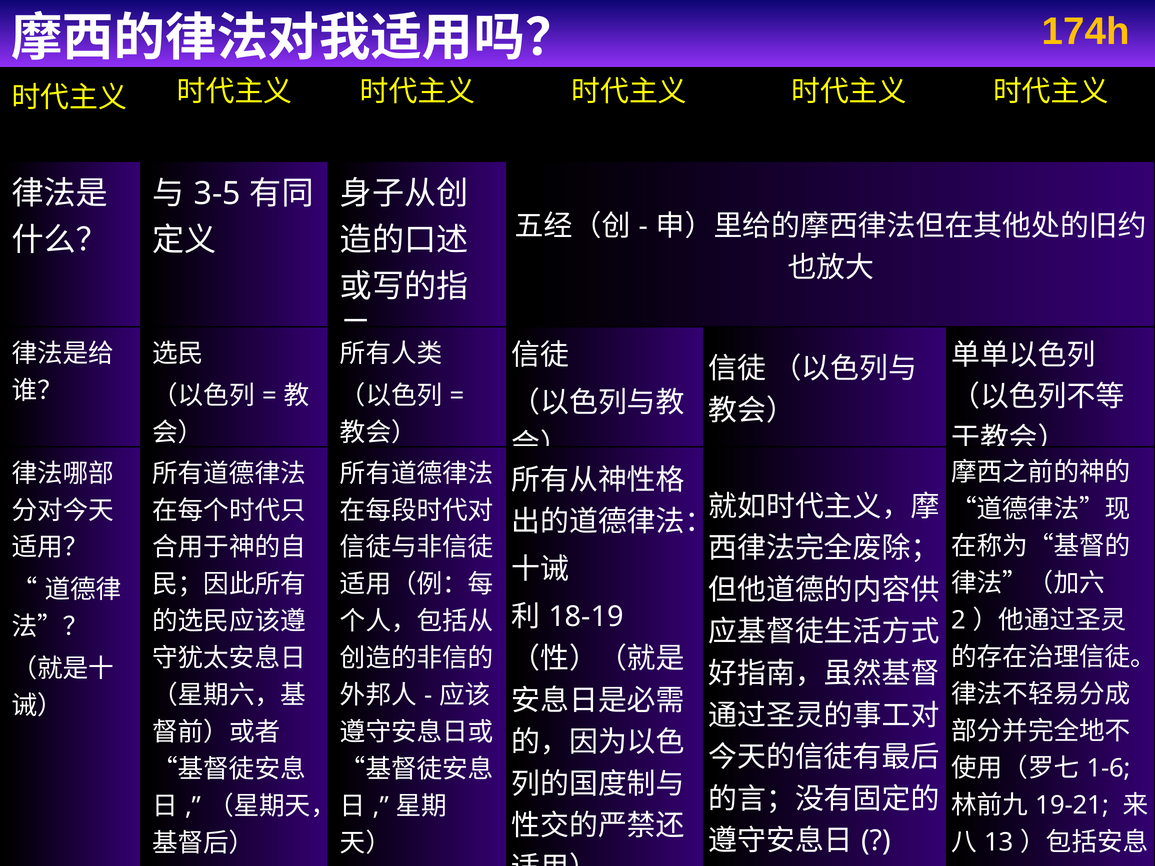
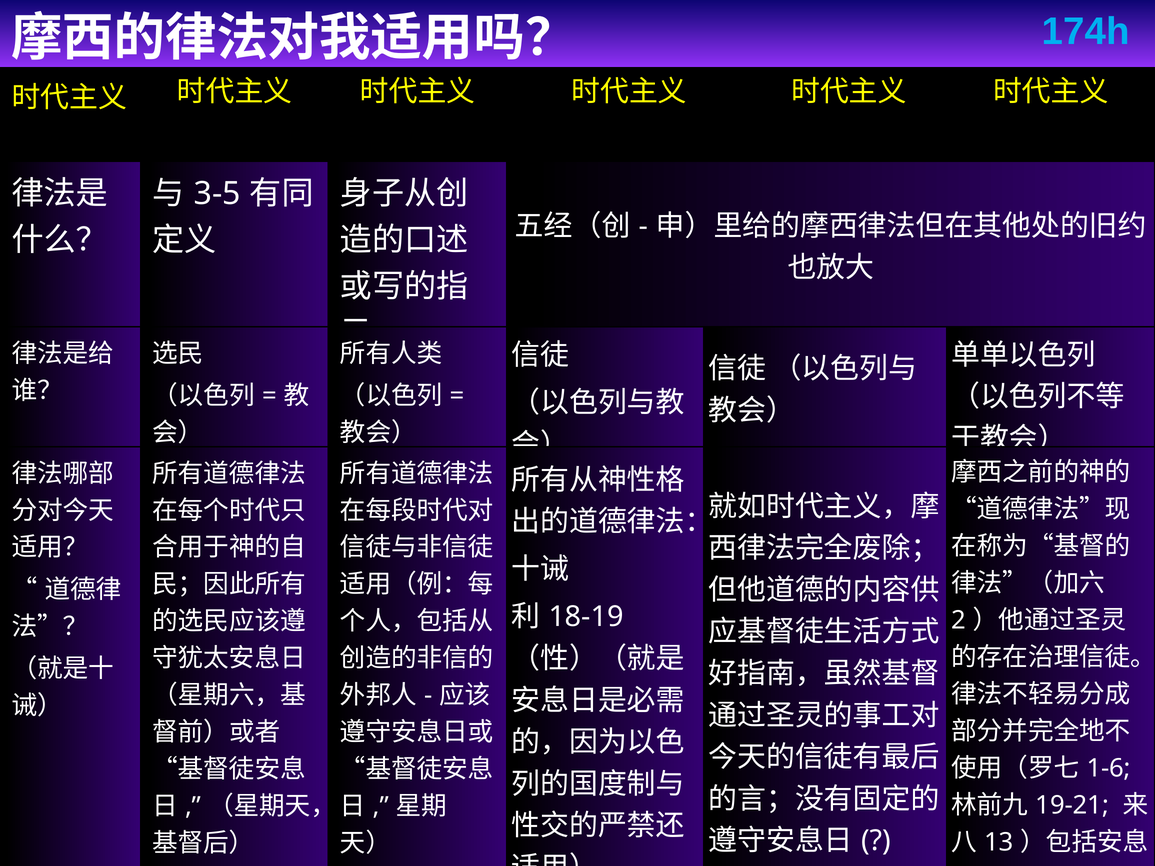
174h colour: yellow -> light blue
